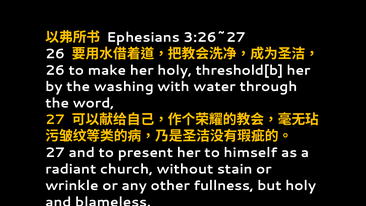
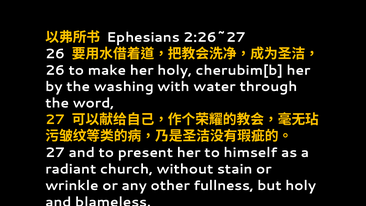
3:26~27: 3:26~27 -> 2:26~27
threshold[b: threshold[b -> cherubim[b
